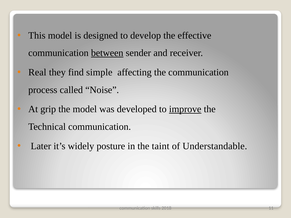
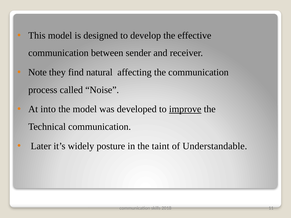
between underline: present -> none
Real: Real -> Note
simple: simple -> natural
grip: grip -> into
